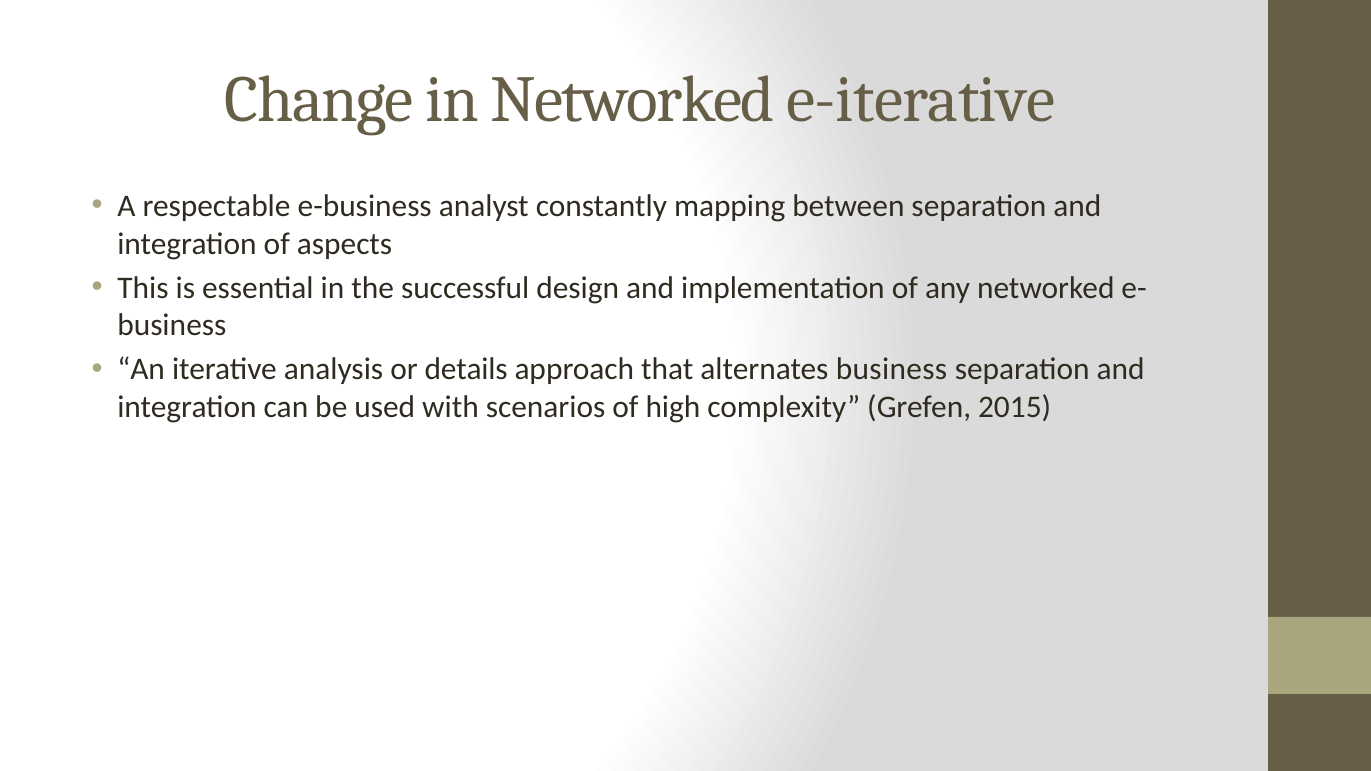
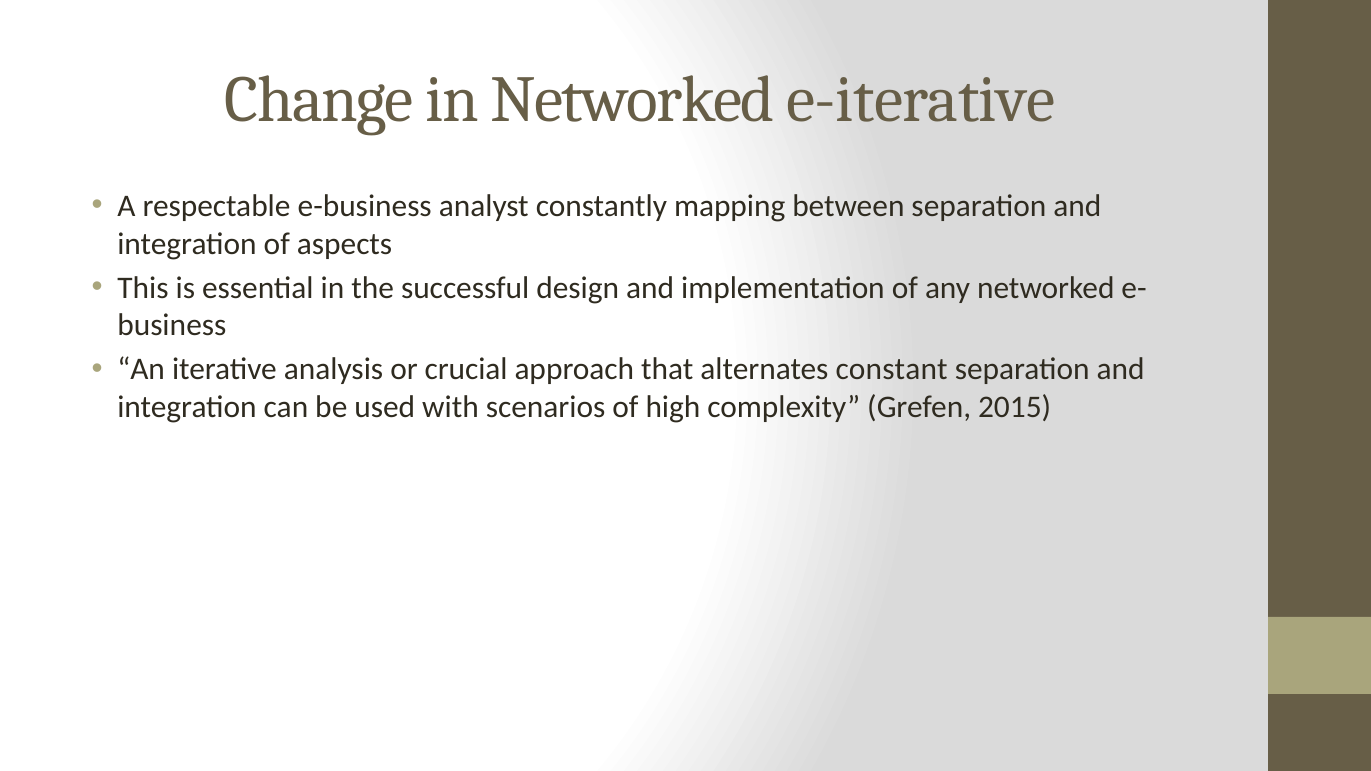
details: details -> crucial
alternates business: business -> constant
